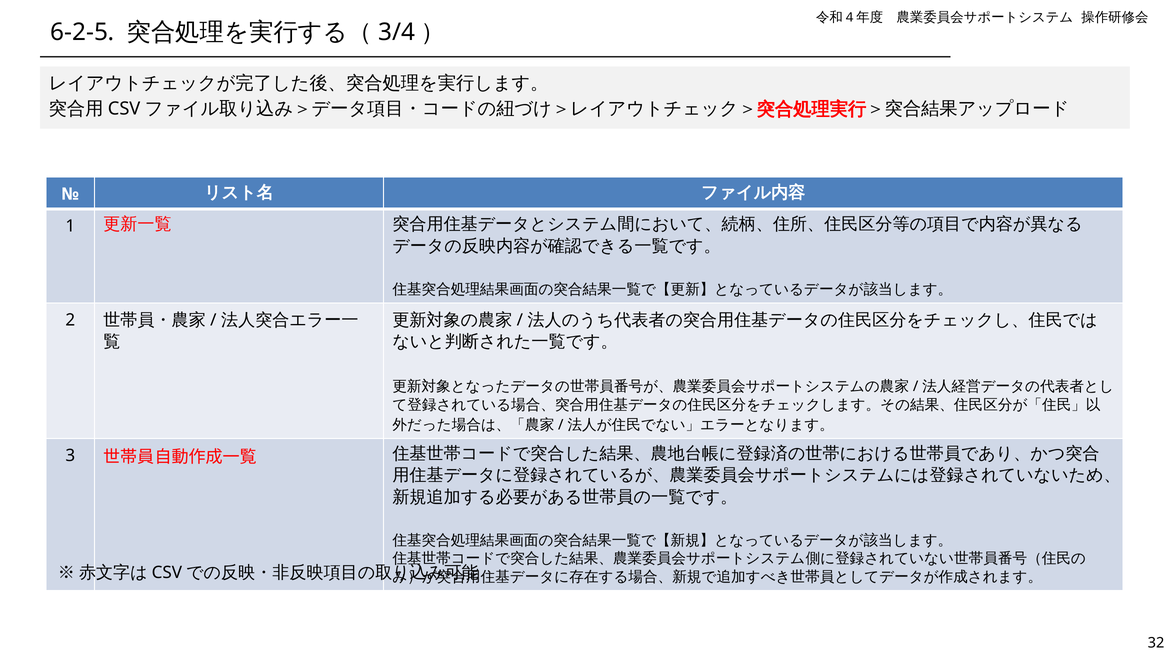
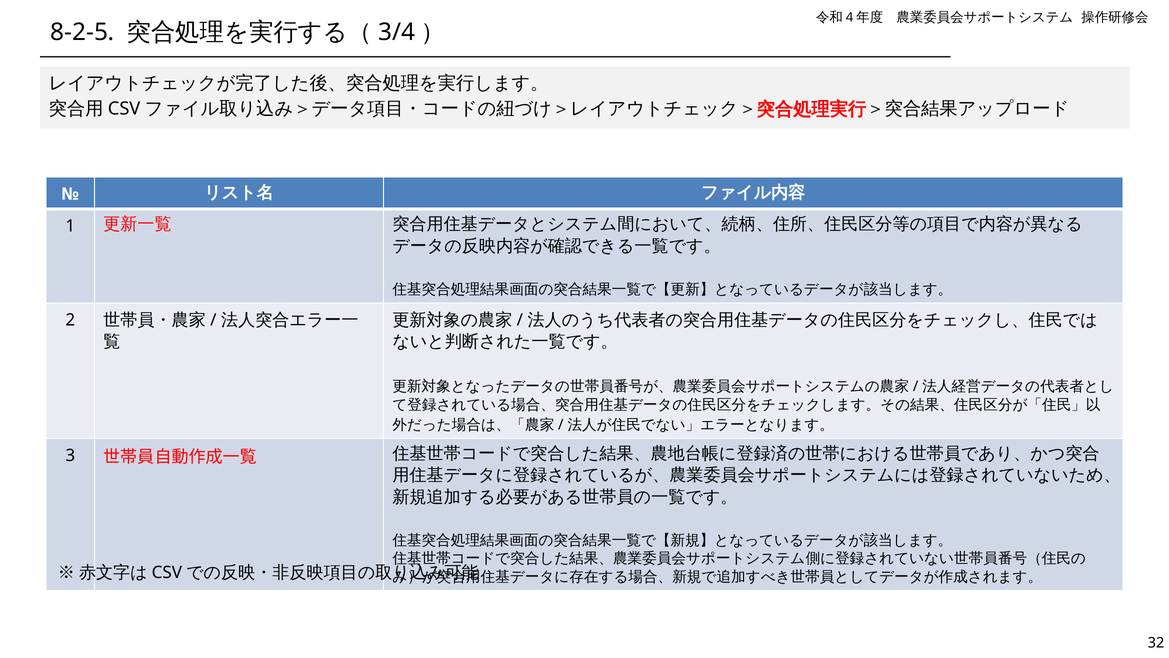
6-2-5: 6-2-5 -> 8-2-5
